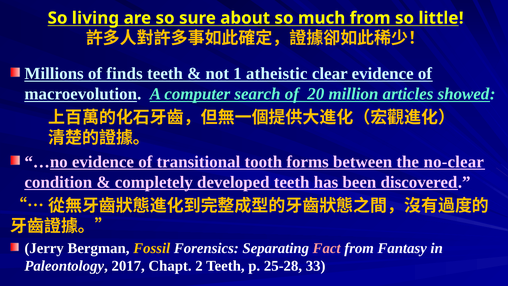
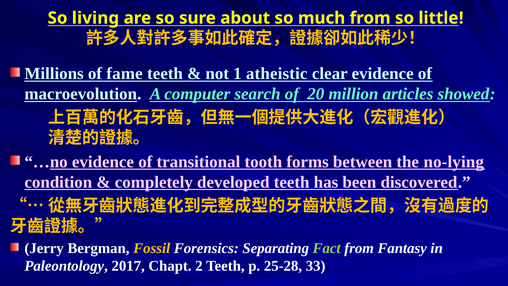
finds: finds -> fame
no-clear: no-clear -> no-lying
Fact colour: pink -> light green
